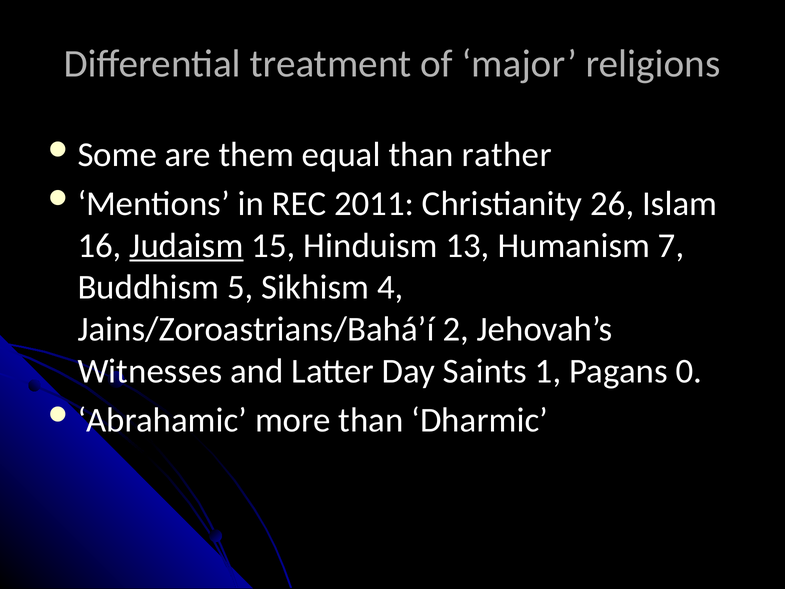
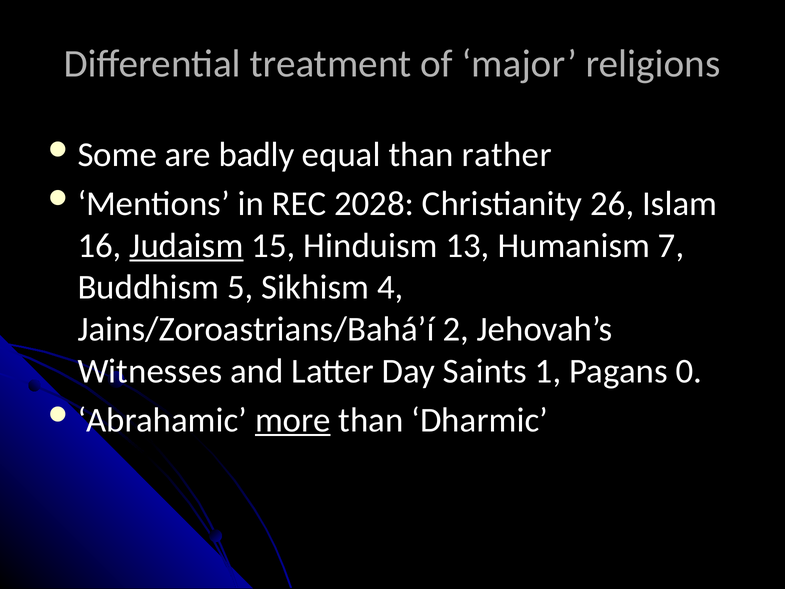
them: them -> badly
2011: 2011 -> 2028
more underline: none -> present
